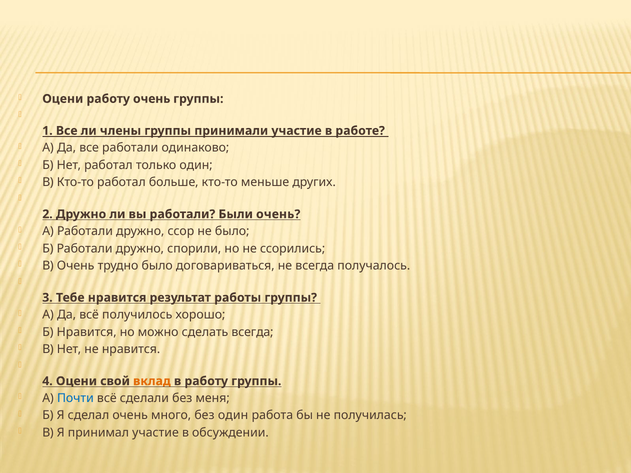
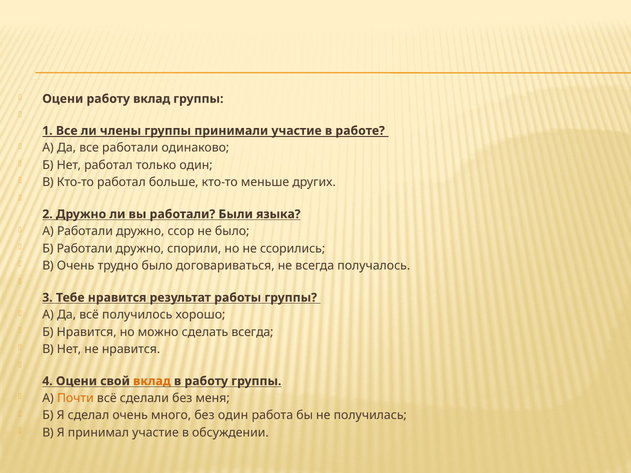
работу очень: очень -> вклад
Были очень: очень -> языка
Почти colour: blue -> orange
